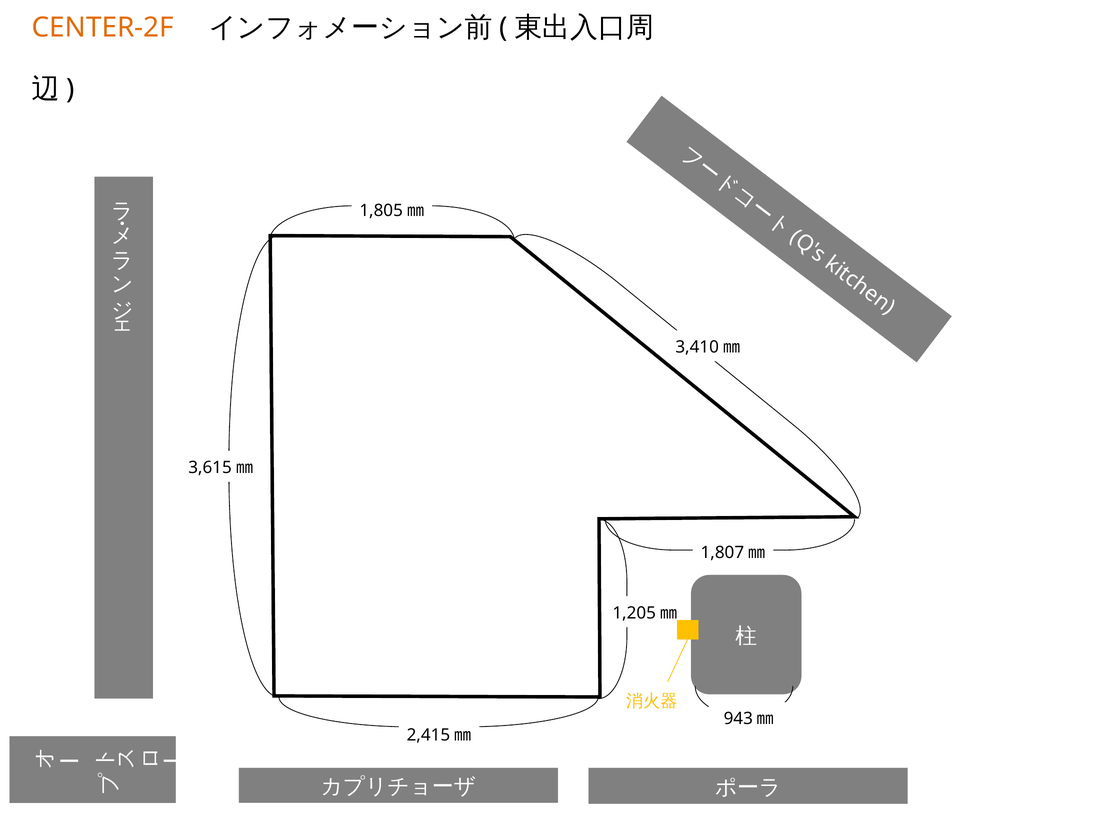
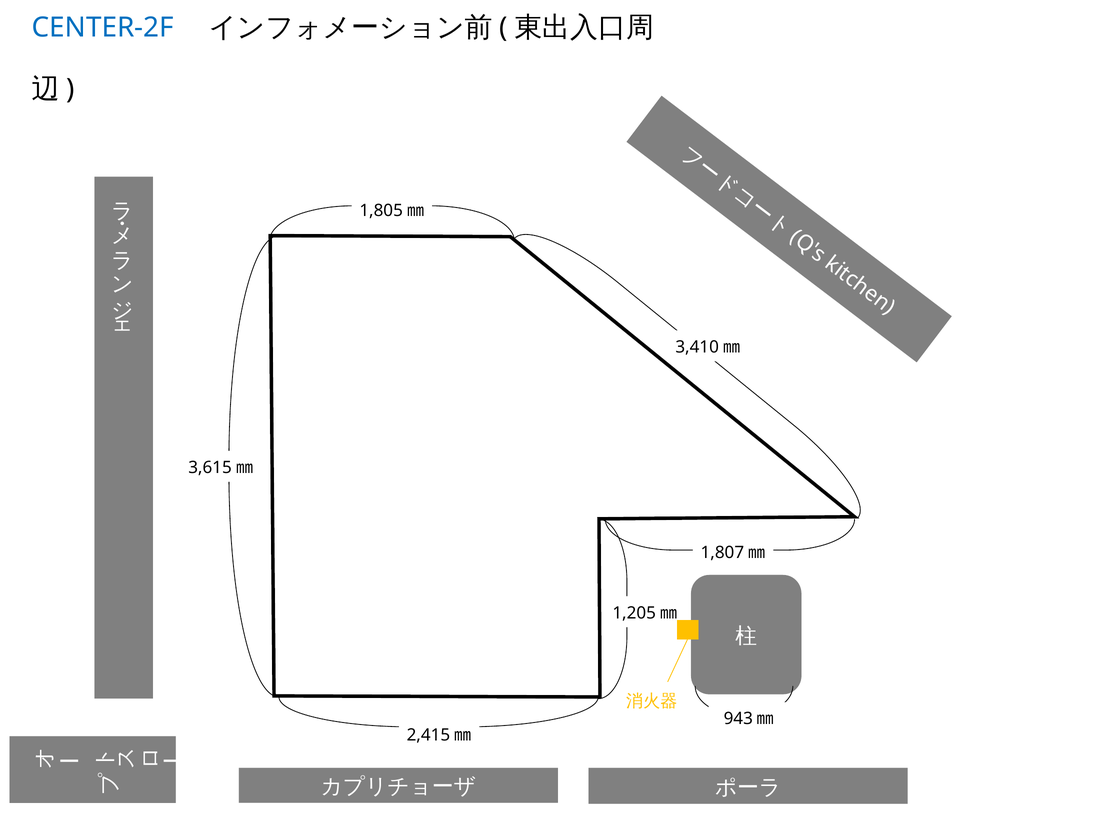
CENTER-2F colour: orange -> blue
